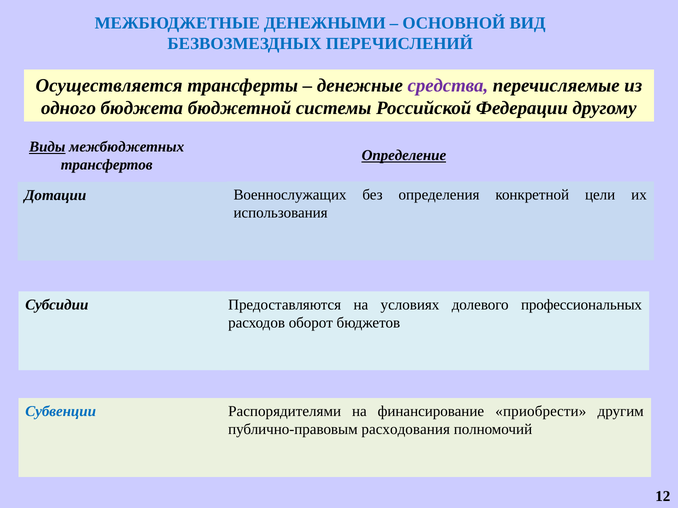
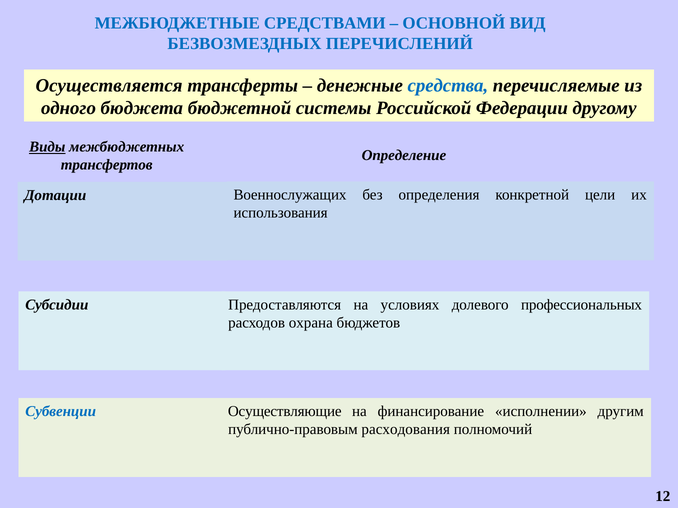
ДЕНЕЖНЫМИ: ДЕНЕЖНЫМИ -> СРЕДСТВАМИ
средства colour: purple -> blue
Определение underline: present -> none
оборот: оборот -> охрана
Распорядителями: Распорядителями -> Осуществляющие
приобрести: приобрести -> исполнении
